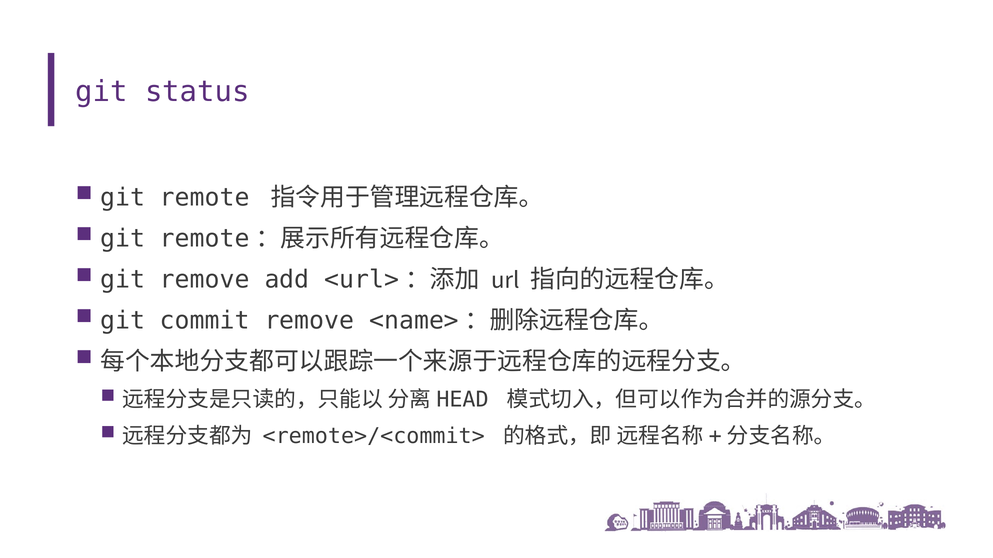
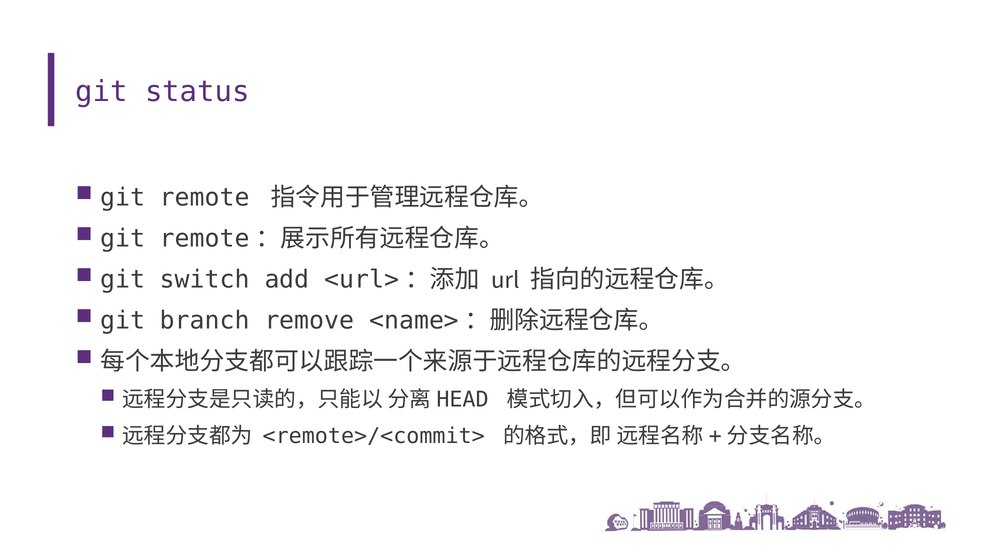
git remove: remove -> switch
commit: commit -> branch
